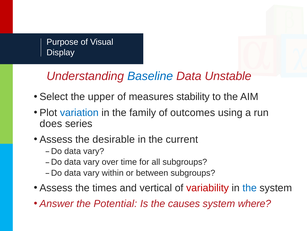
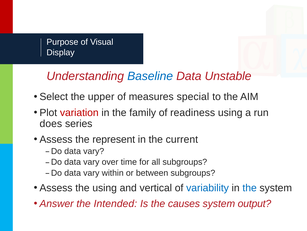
stability: stability -> special
variation colour: blue -> red
outcomes: outcomes -> readiness
desirable: desirable -> represent
the times: times -> using
variability colour: red -> blue
Potential: Potential -> Intended
where: where -> output
